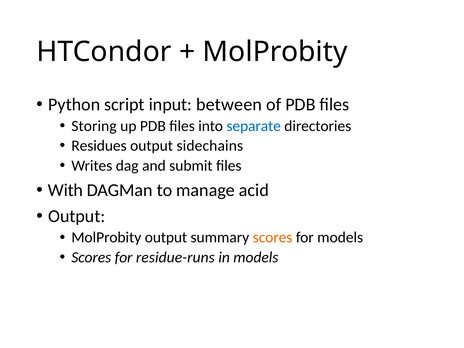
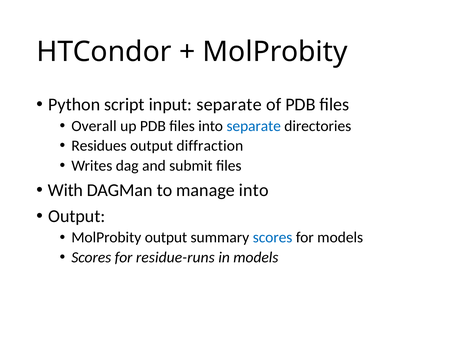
input between: between -> separate
Storing: Storing -> Overall
sidechains: sidechains -> diffraction
manage acid: acid -> into
scores at (273, 238) colour: orange -> blue
